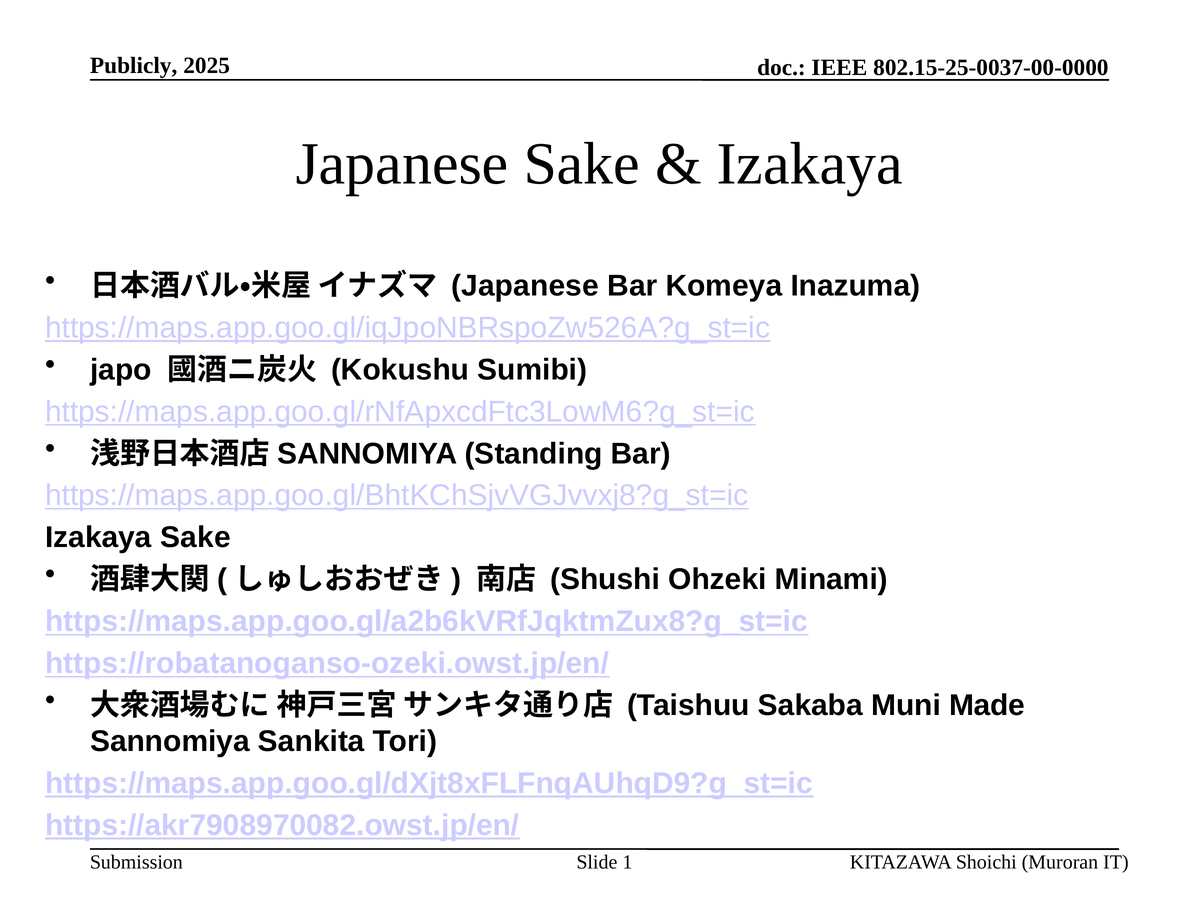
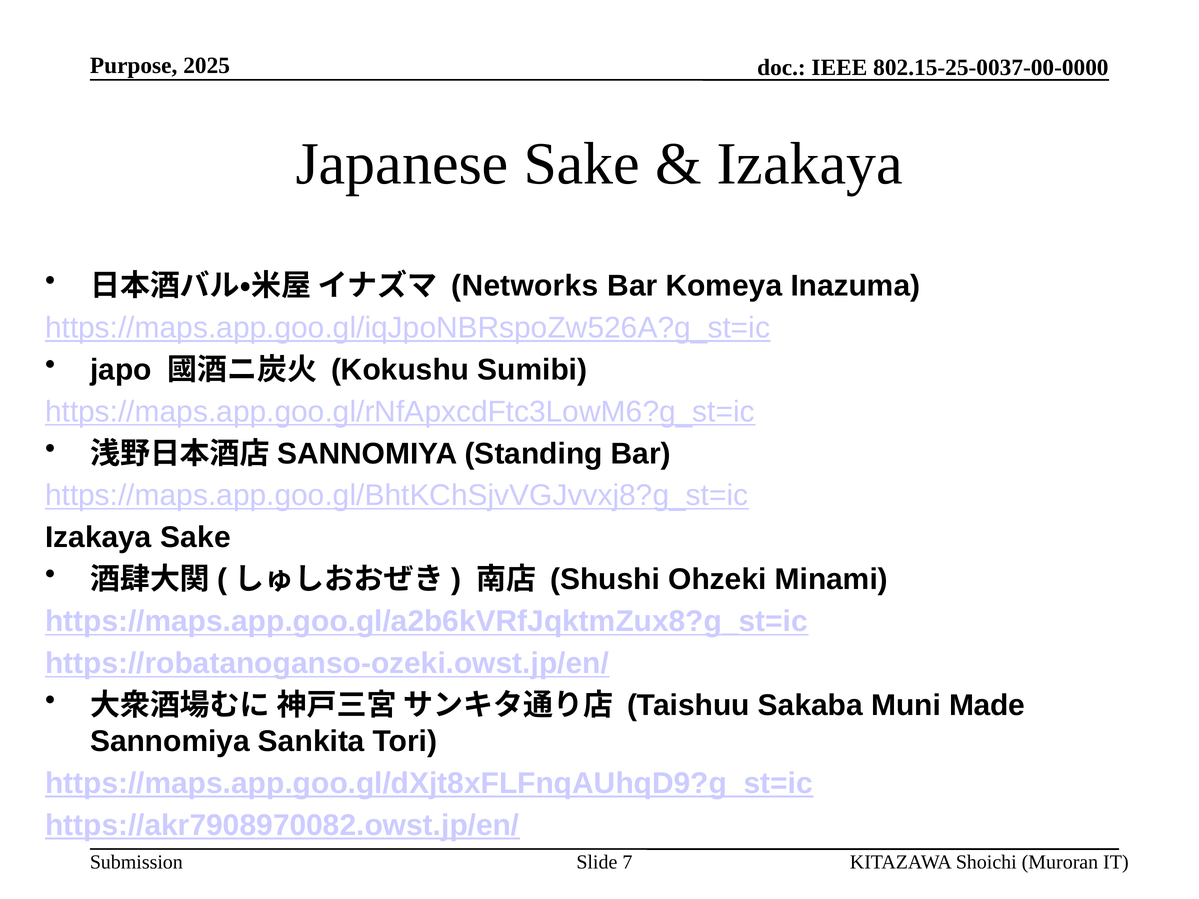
Publicly: Publicly -> Purpose
Japanese at (525, 286): Japanese -> Networks
1: 1 -> 7
